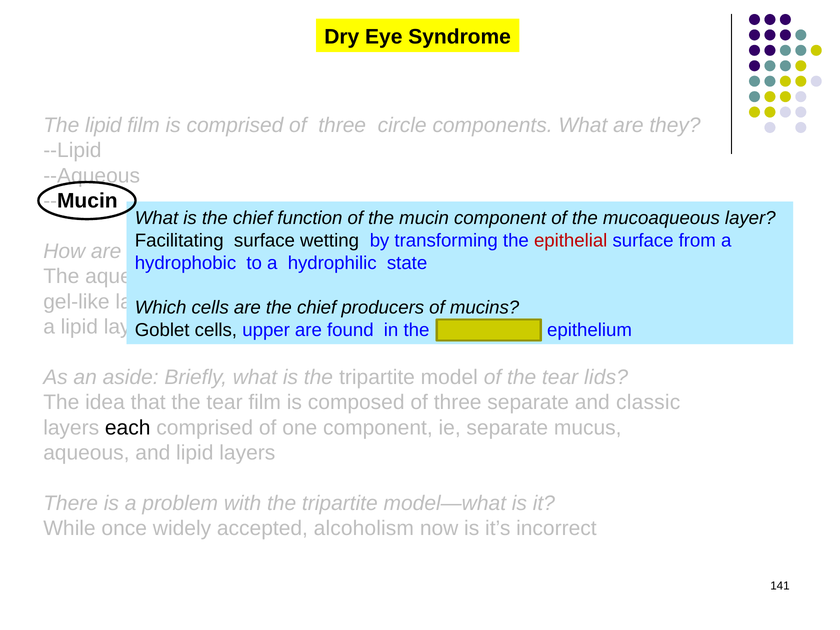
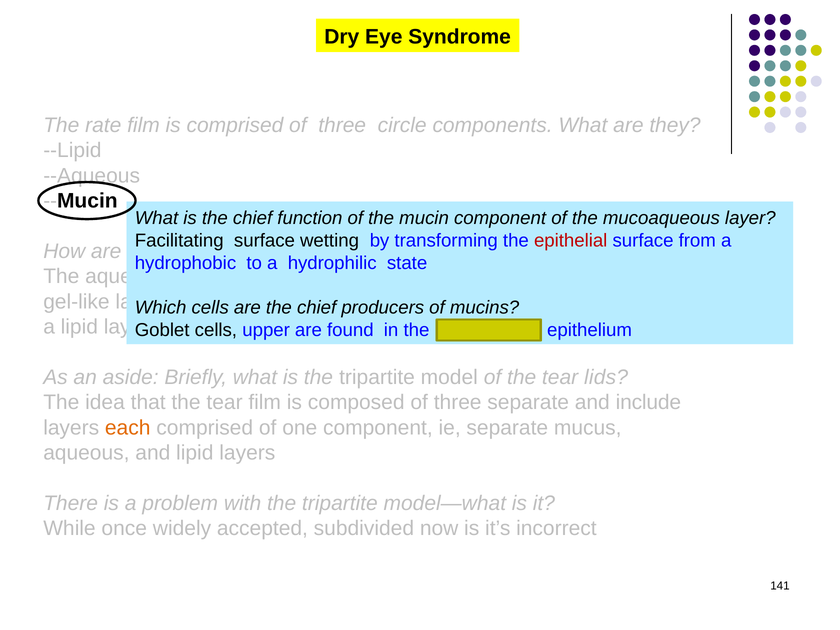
The lipid: lipid -> rate
classic: classic -> include
each colour: black -> orange
alcoholism: alcoholism -> subdivided
